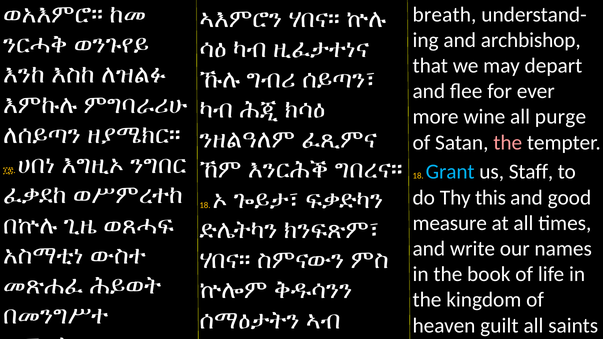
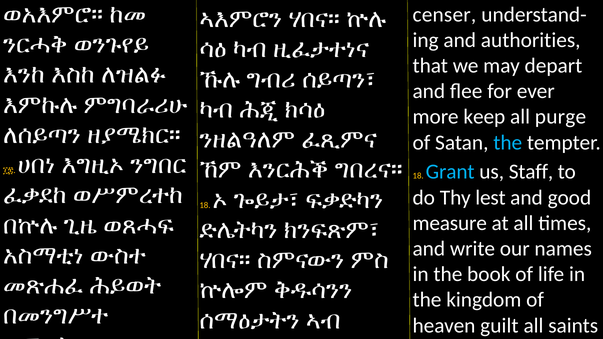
breath: breath -> censer
archbishop: archbishop -> authorities
wine: wine -> keep
the at (508, 143) colour: pink -> light blue
this: this -> lest
